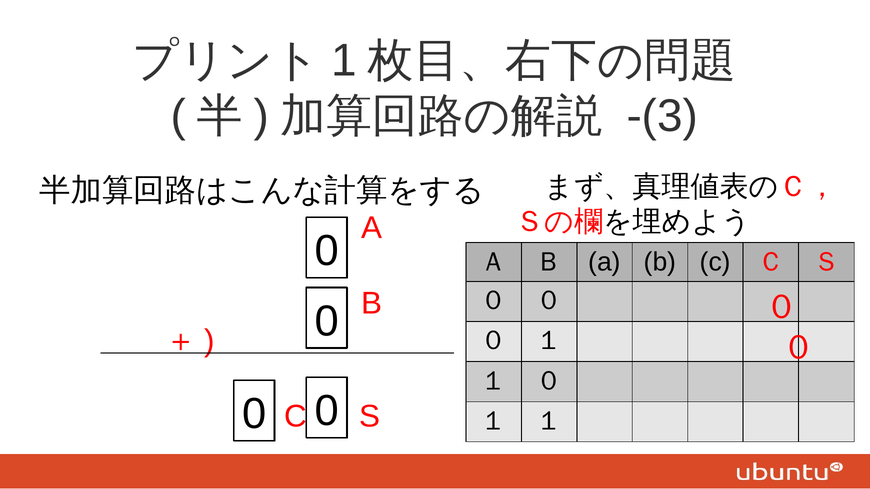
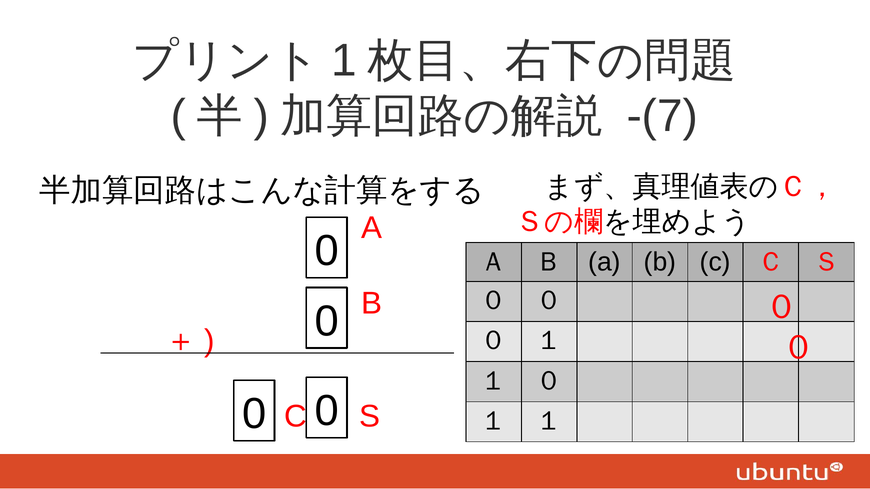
-(3: -(3 -> -(7
